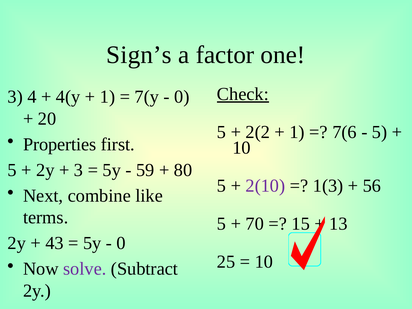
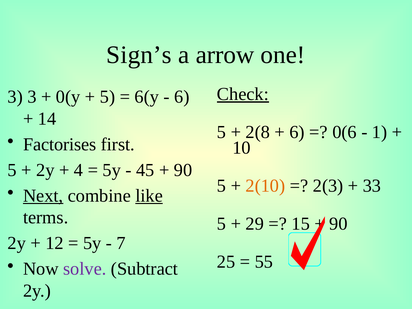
factor: factor -> arrow
3 4: 4 -> 3
4(y: 4(y -> 0(y
1 at (108, 97): 1 -> 5
7(y: 7(y -> 6(y
0 at (182, 97): 0 -> 6
20: 20 -> 14
2(2: 2(2 -> 2(8
1 at (297, 132): 1 -> 6
7(6: 7(6 -> 0(6
5 at (380, 132): 5 -> 1
Properties: Properties -> Factorises
3 at (79, 170): 3 -> 4
59: 59 -> 45
80 at (183, 170): 80 -> 90
2(10 colour: purple -> orange
1(3: 1(3 -> 2(3
56: 56 -> 33
Next underline: none -> present
like underline: none -> present
70: 70 -> 29
13 at (338, 224): 13 -> 90
43: 43 -> 12
0 at (121, 243): 0 -> 7
10 at (264, 262): 10 -> 55
